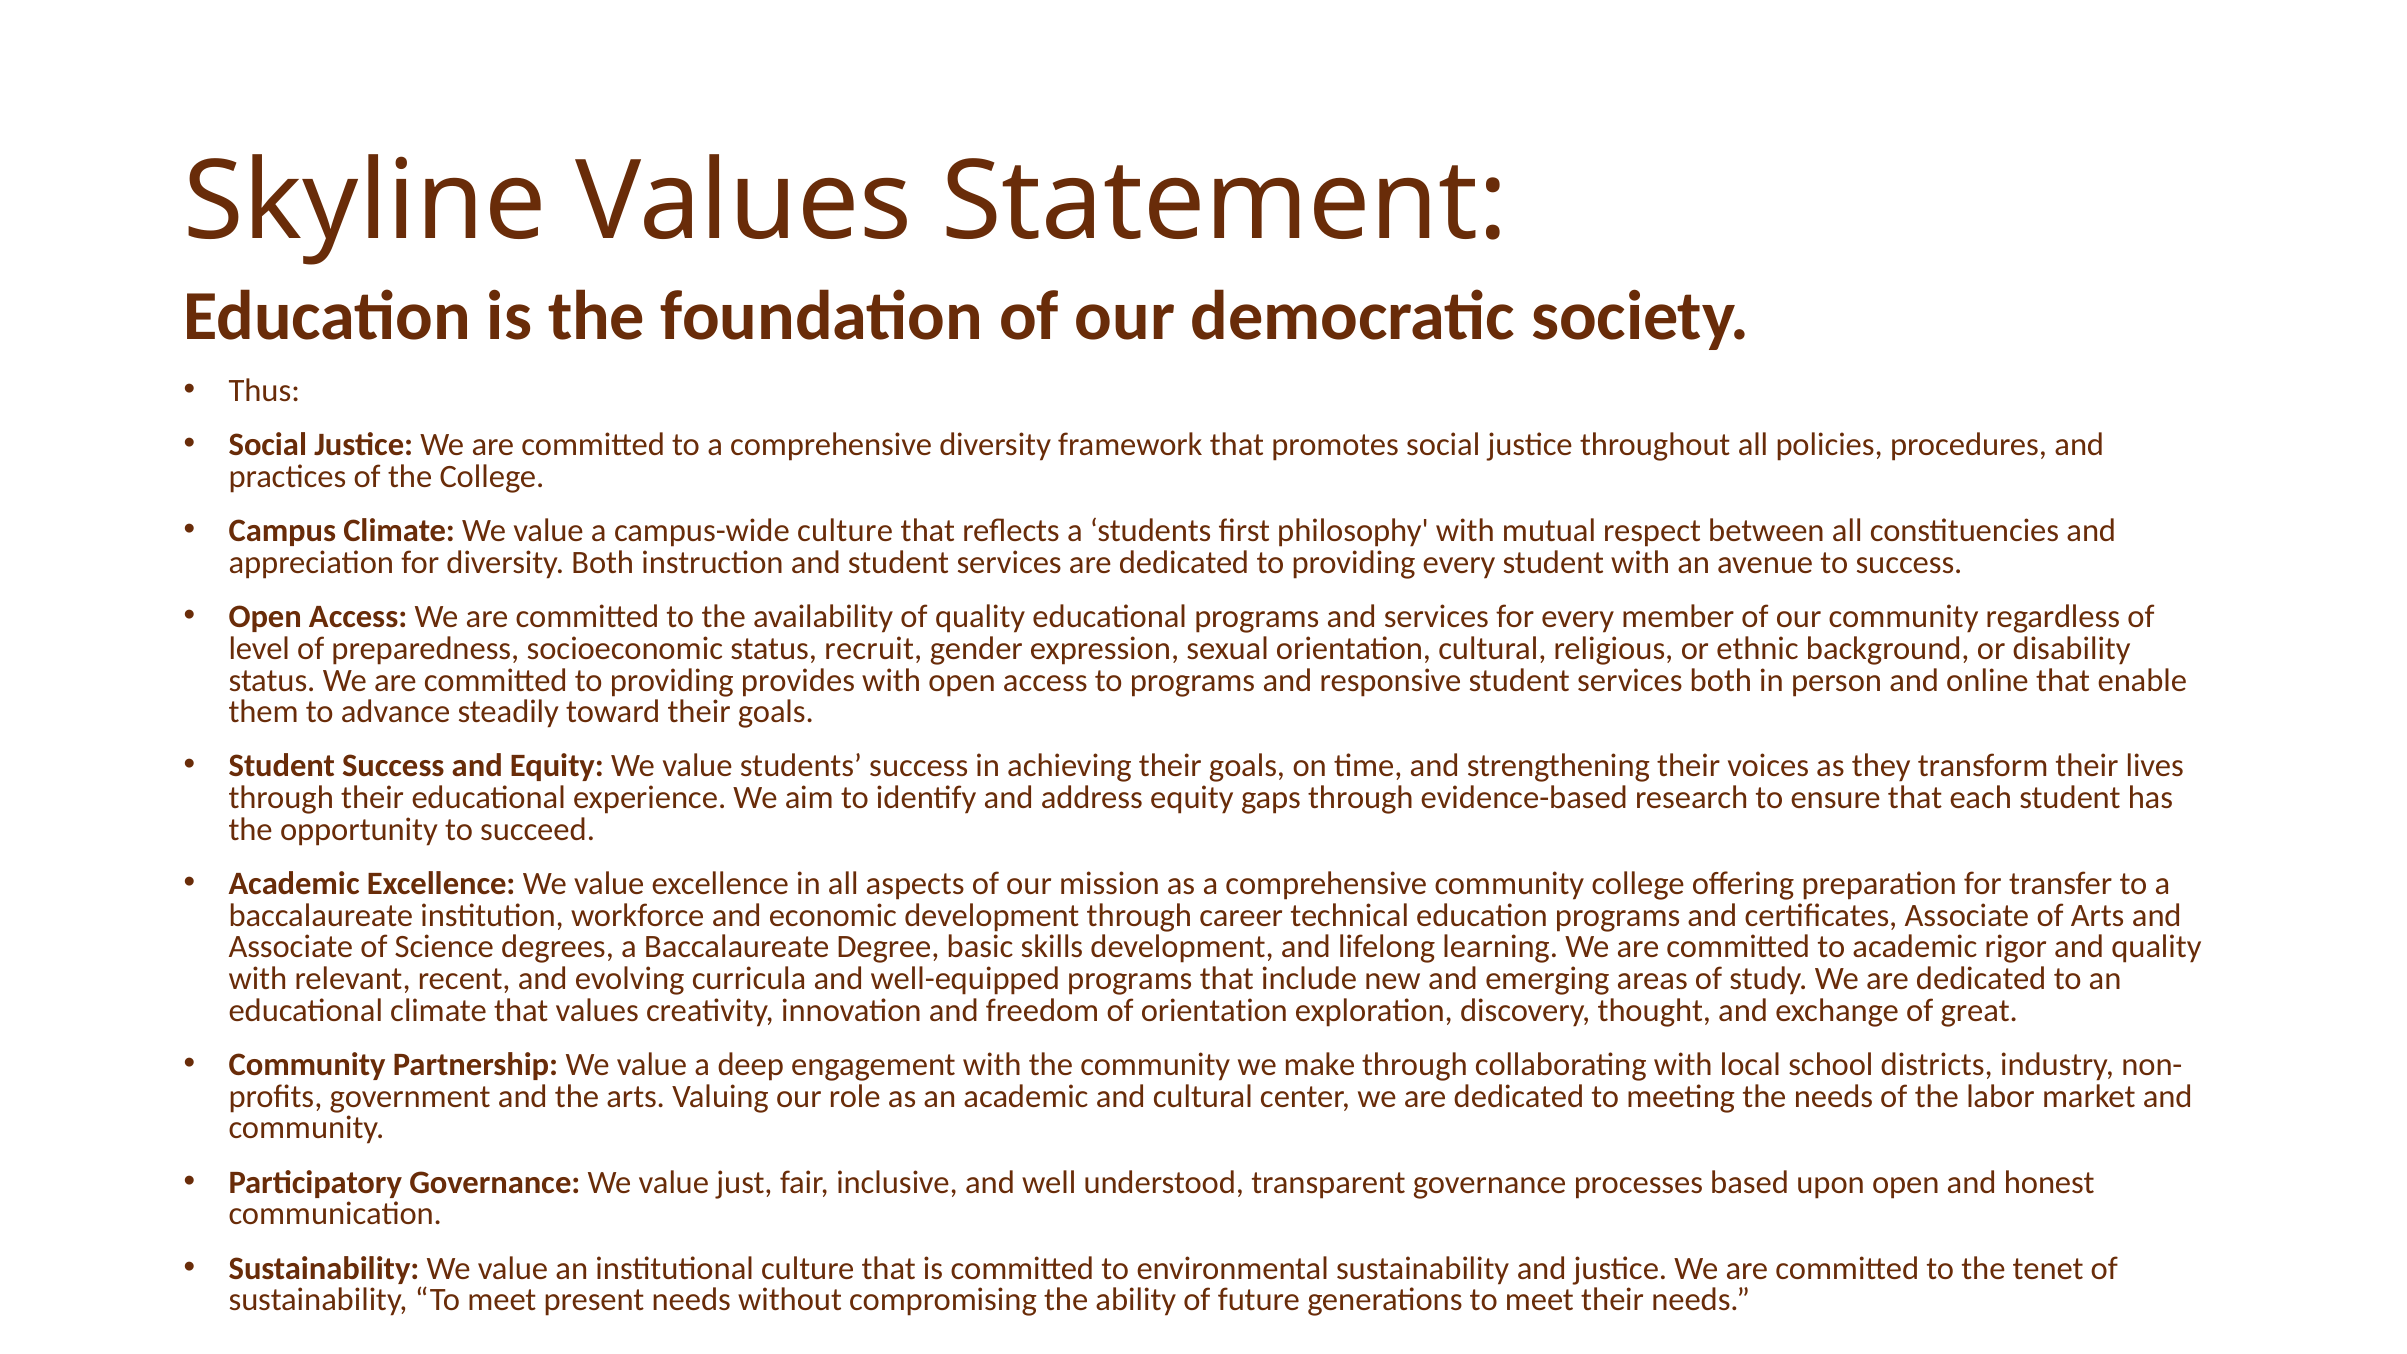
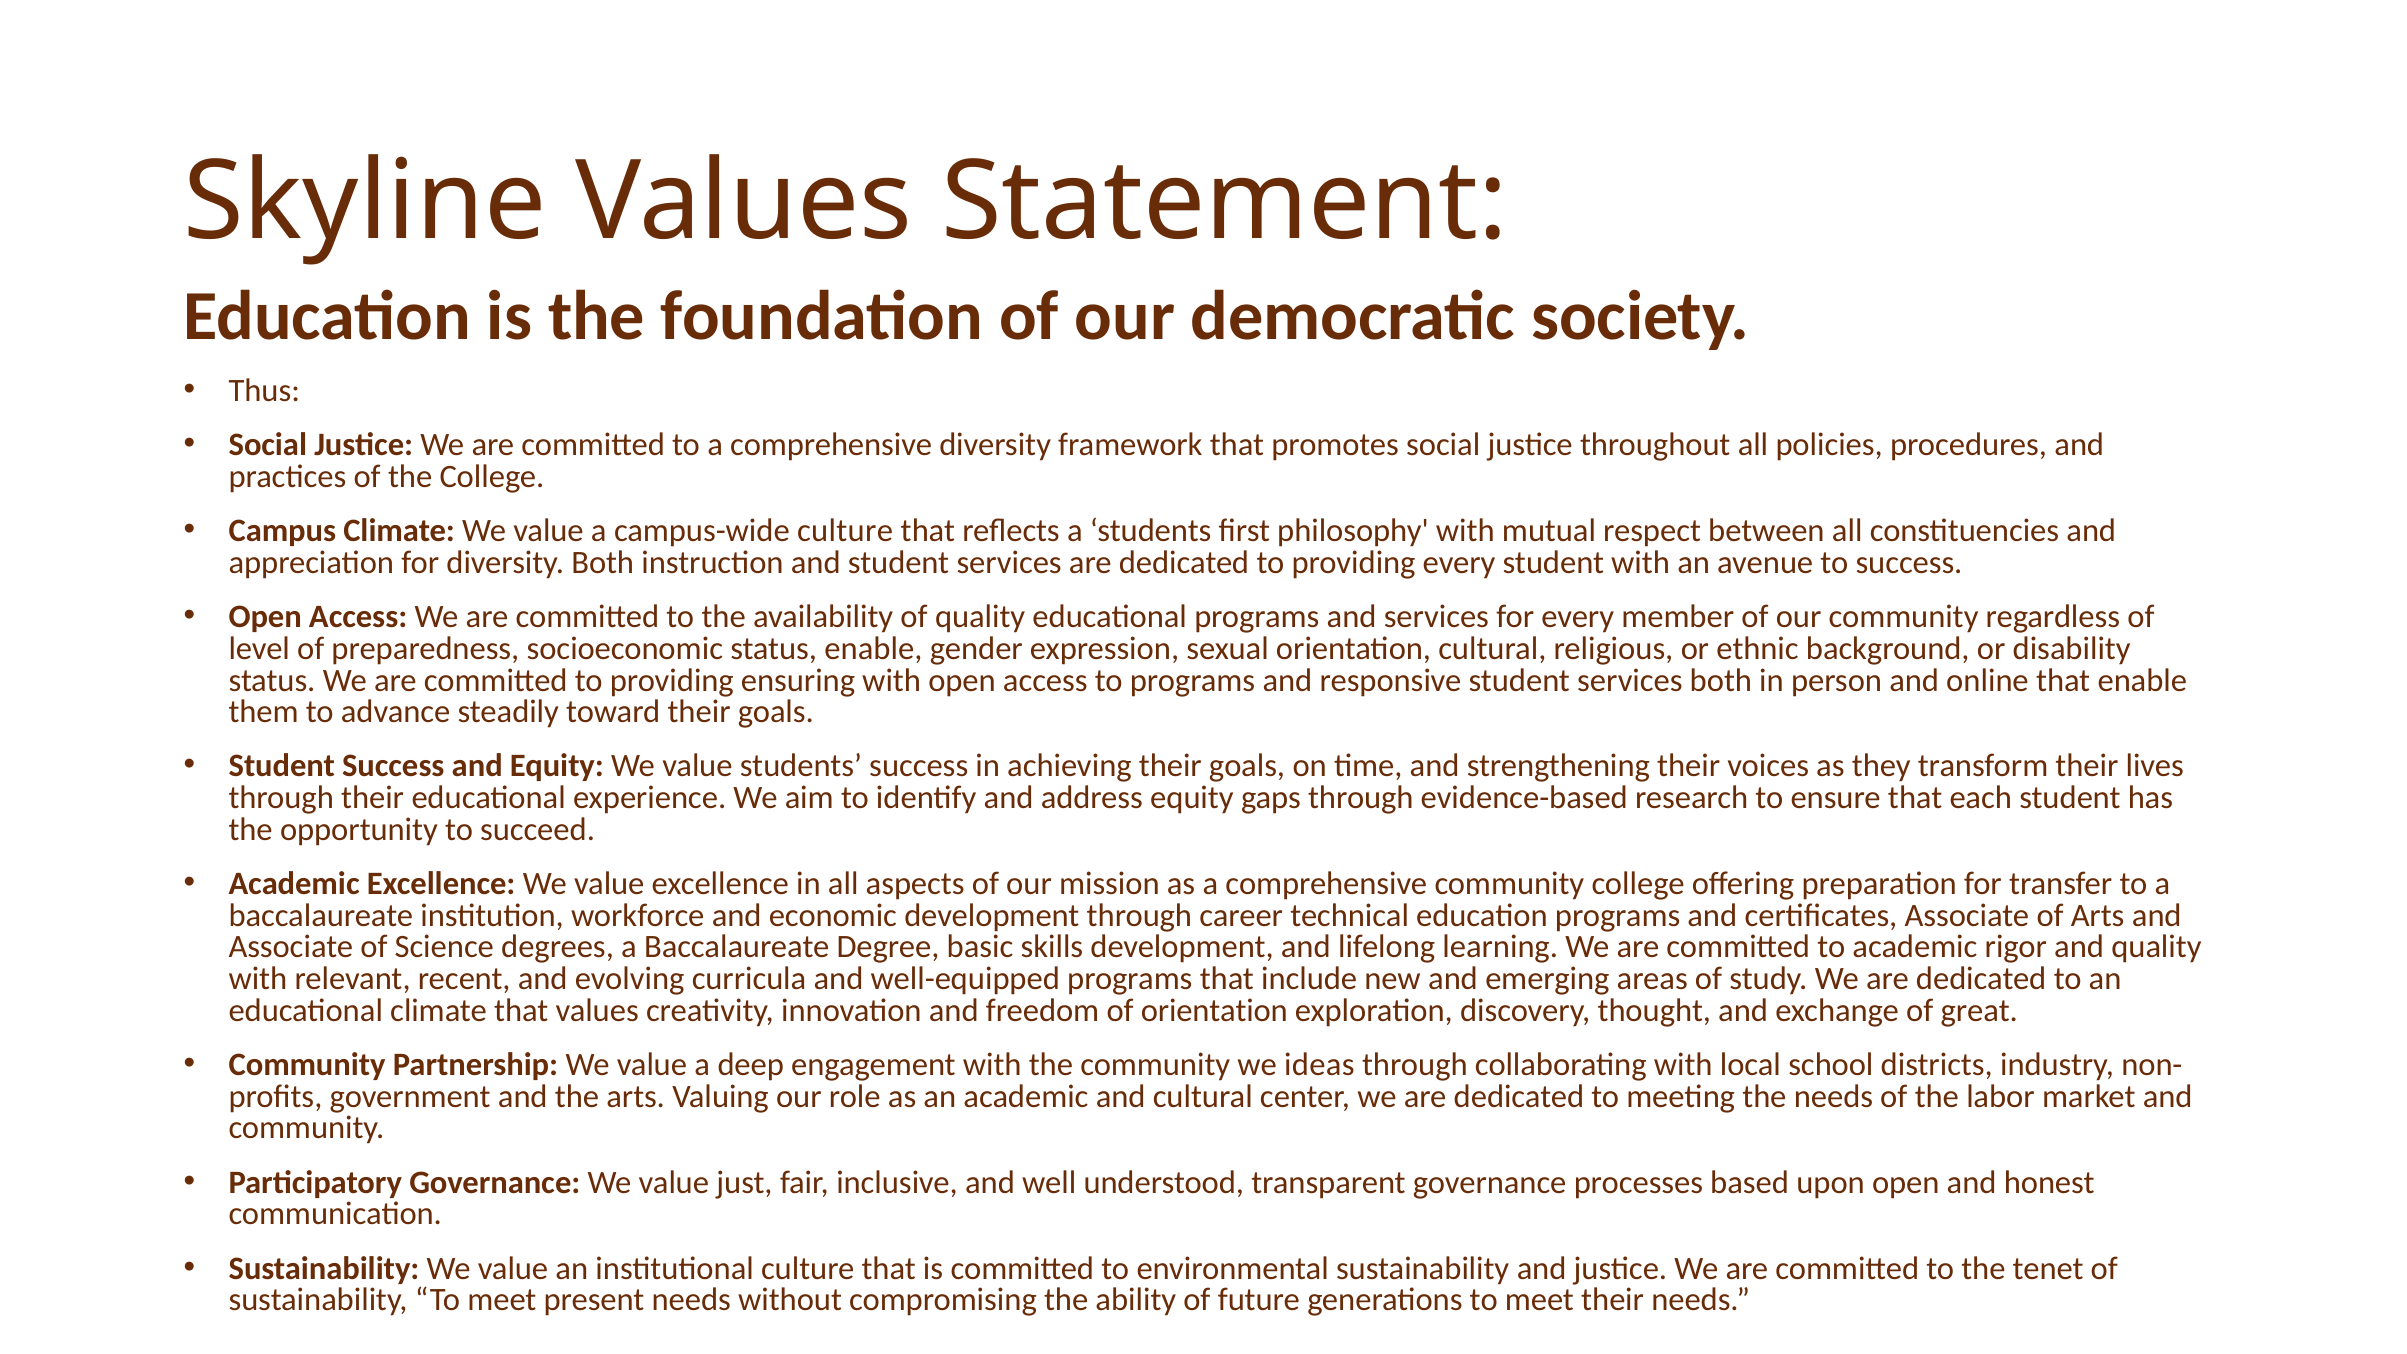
status recruit: recruit -> enable
provides: provides -> ensuring
make: make -> ideas
